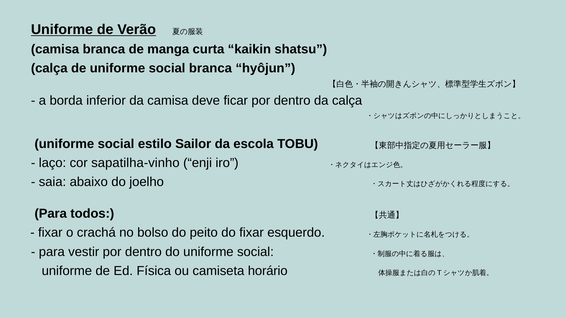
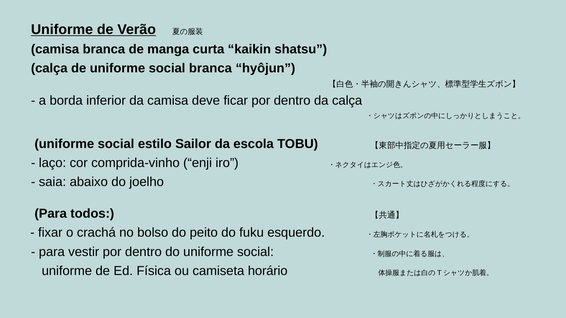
sapatilha-vinho: sapatilha-vinho -> comprida-vinho
do fixar: fixar -> fuku
